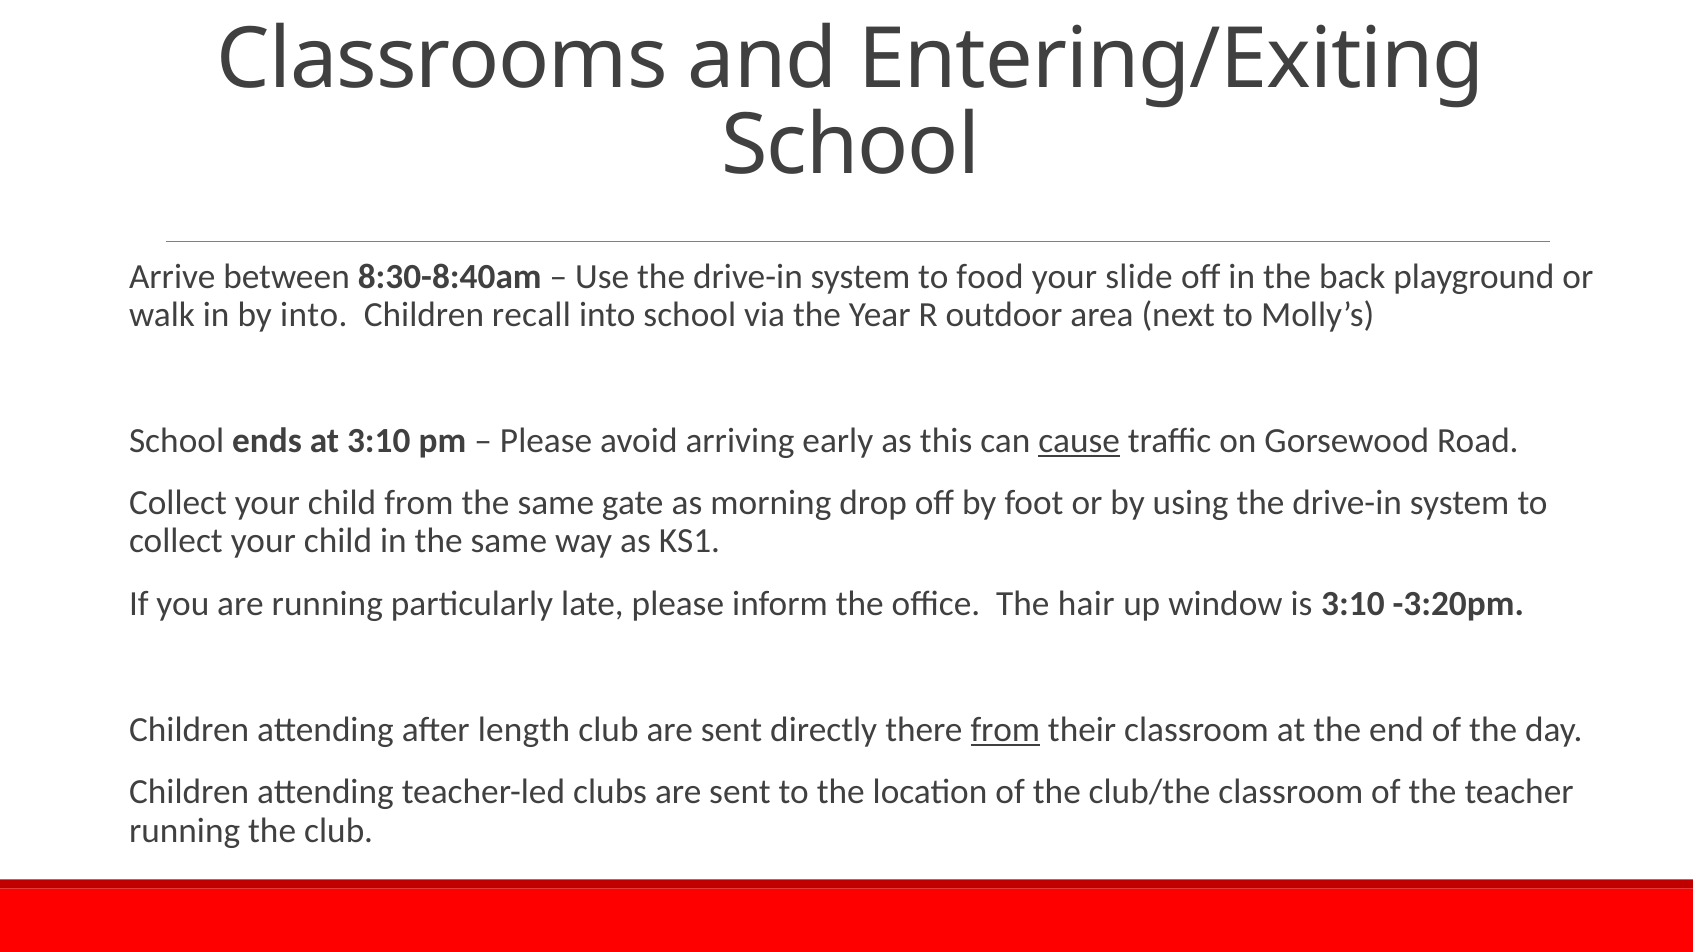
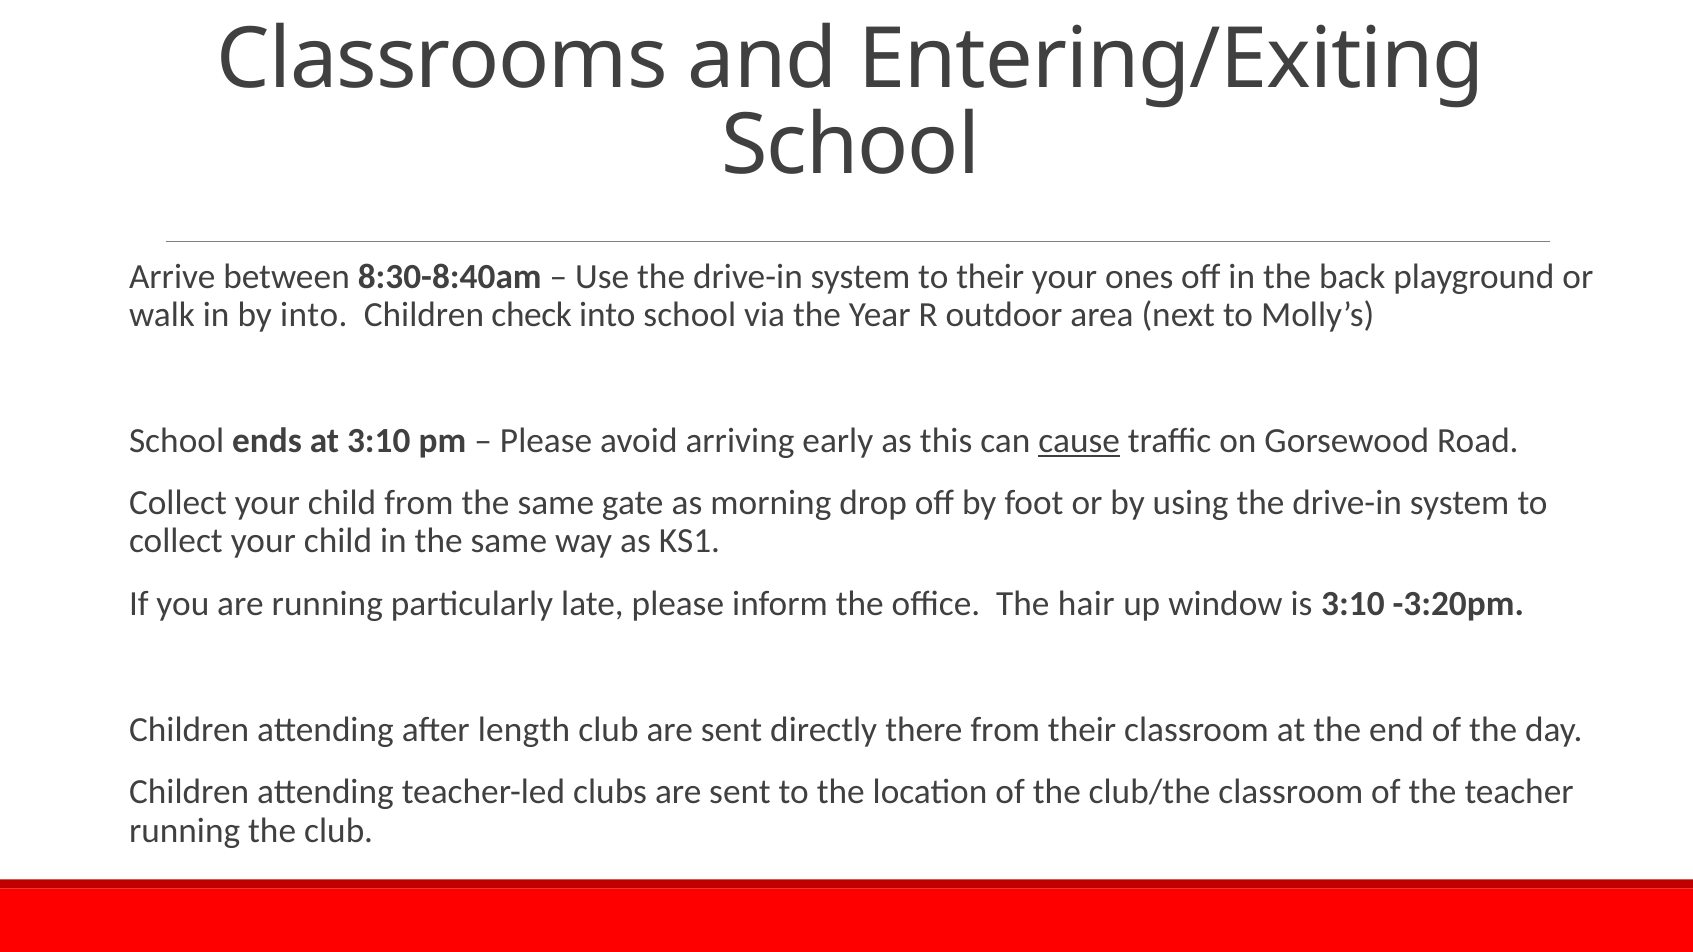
to food: food -> their
slide: slide -> ones
recall: recall -> check
from at (1005, 730) underline: present -> none
